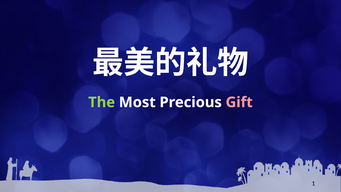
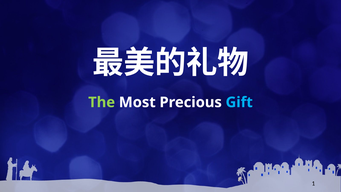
Gift colour: pink -> light blue
